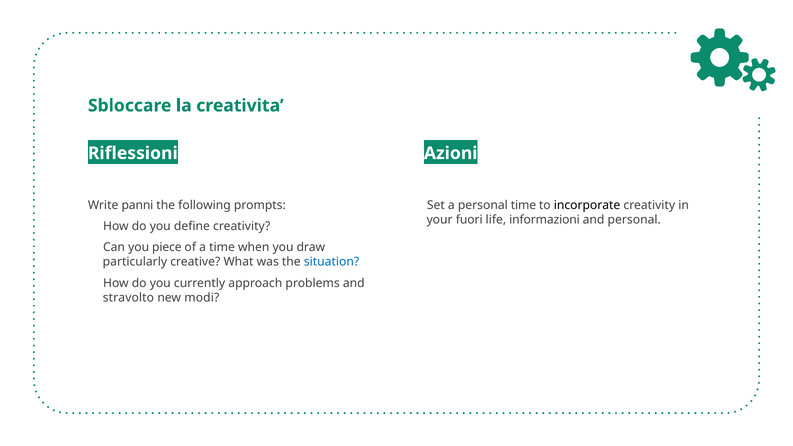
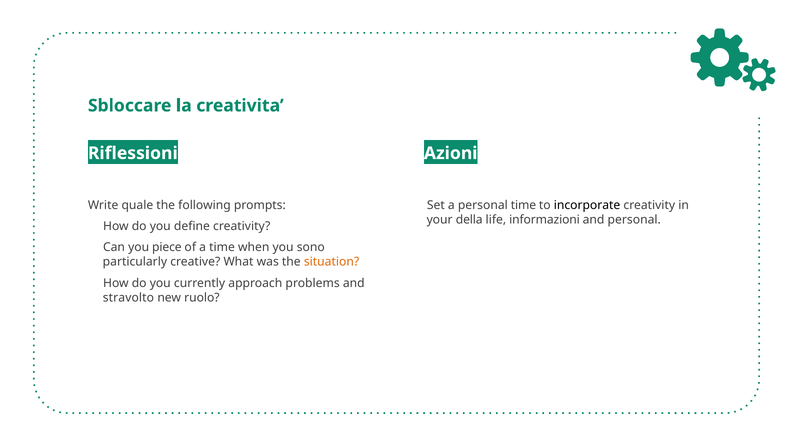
panni: panni -> quale
fuori: fuori -> della
draw: draw -> sono
situation colour: blue -> orange
modi: modi -> ruolo
